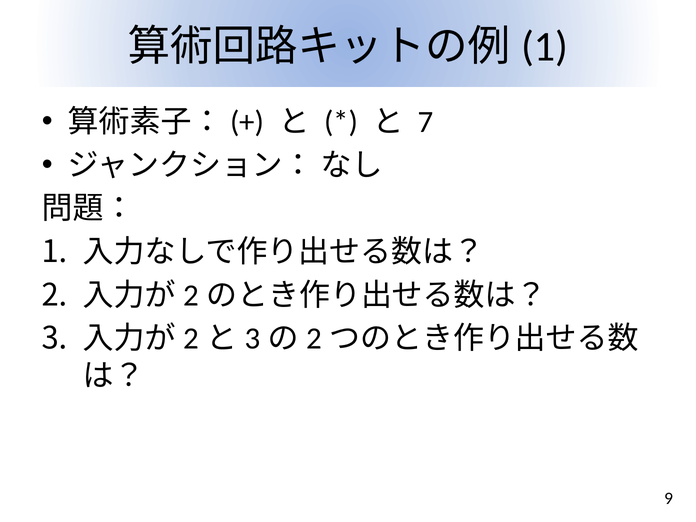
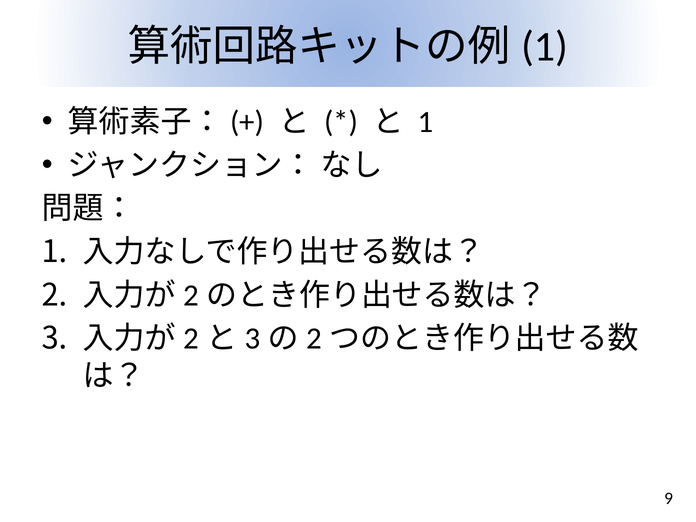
7 at (426, 122): 7 -> 1
